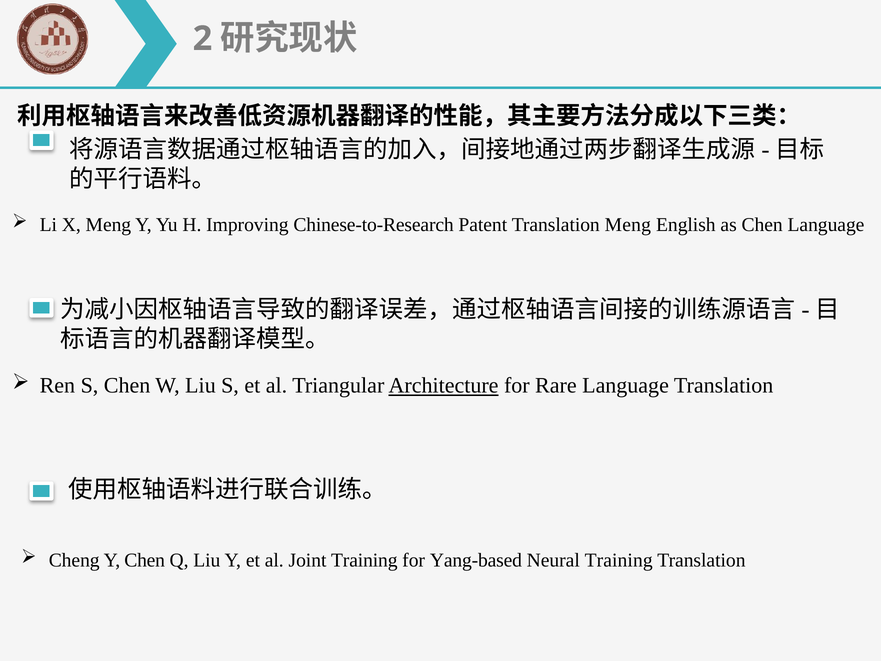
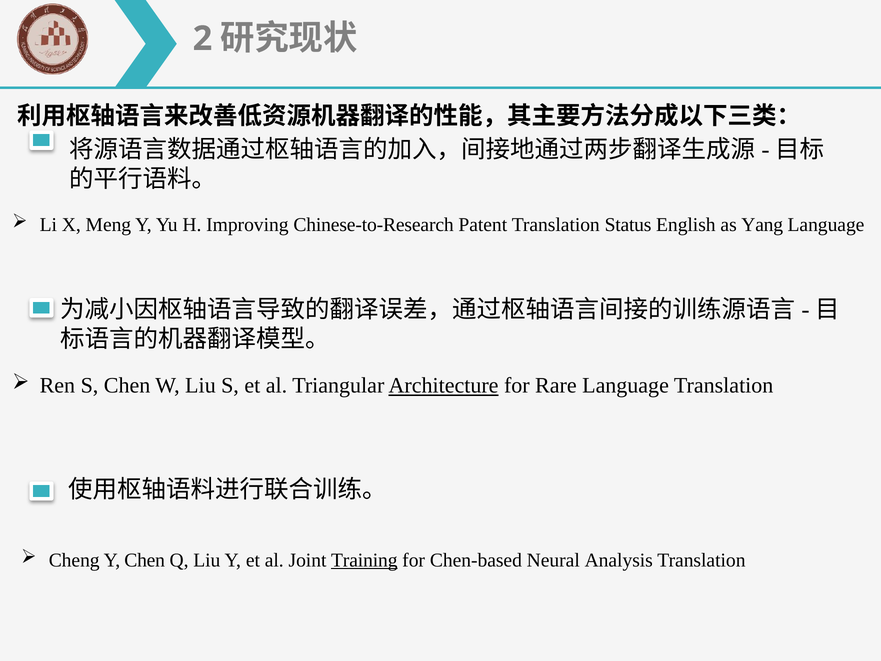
Translation Meng: Meng -> Status
as Chen: Chen -> Yang
Training at (364, 560) underline: none -> present
Yang-based: Yang-based -> Chen-based
Neural Training: Training -> Analysis
